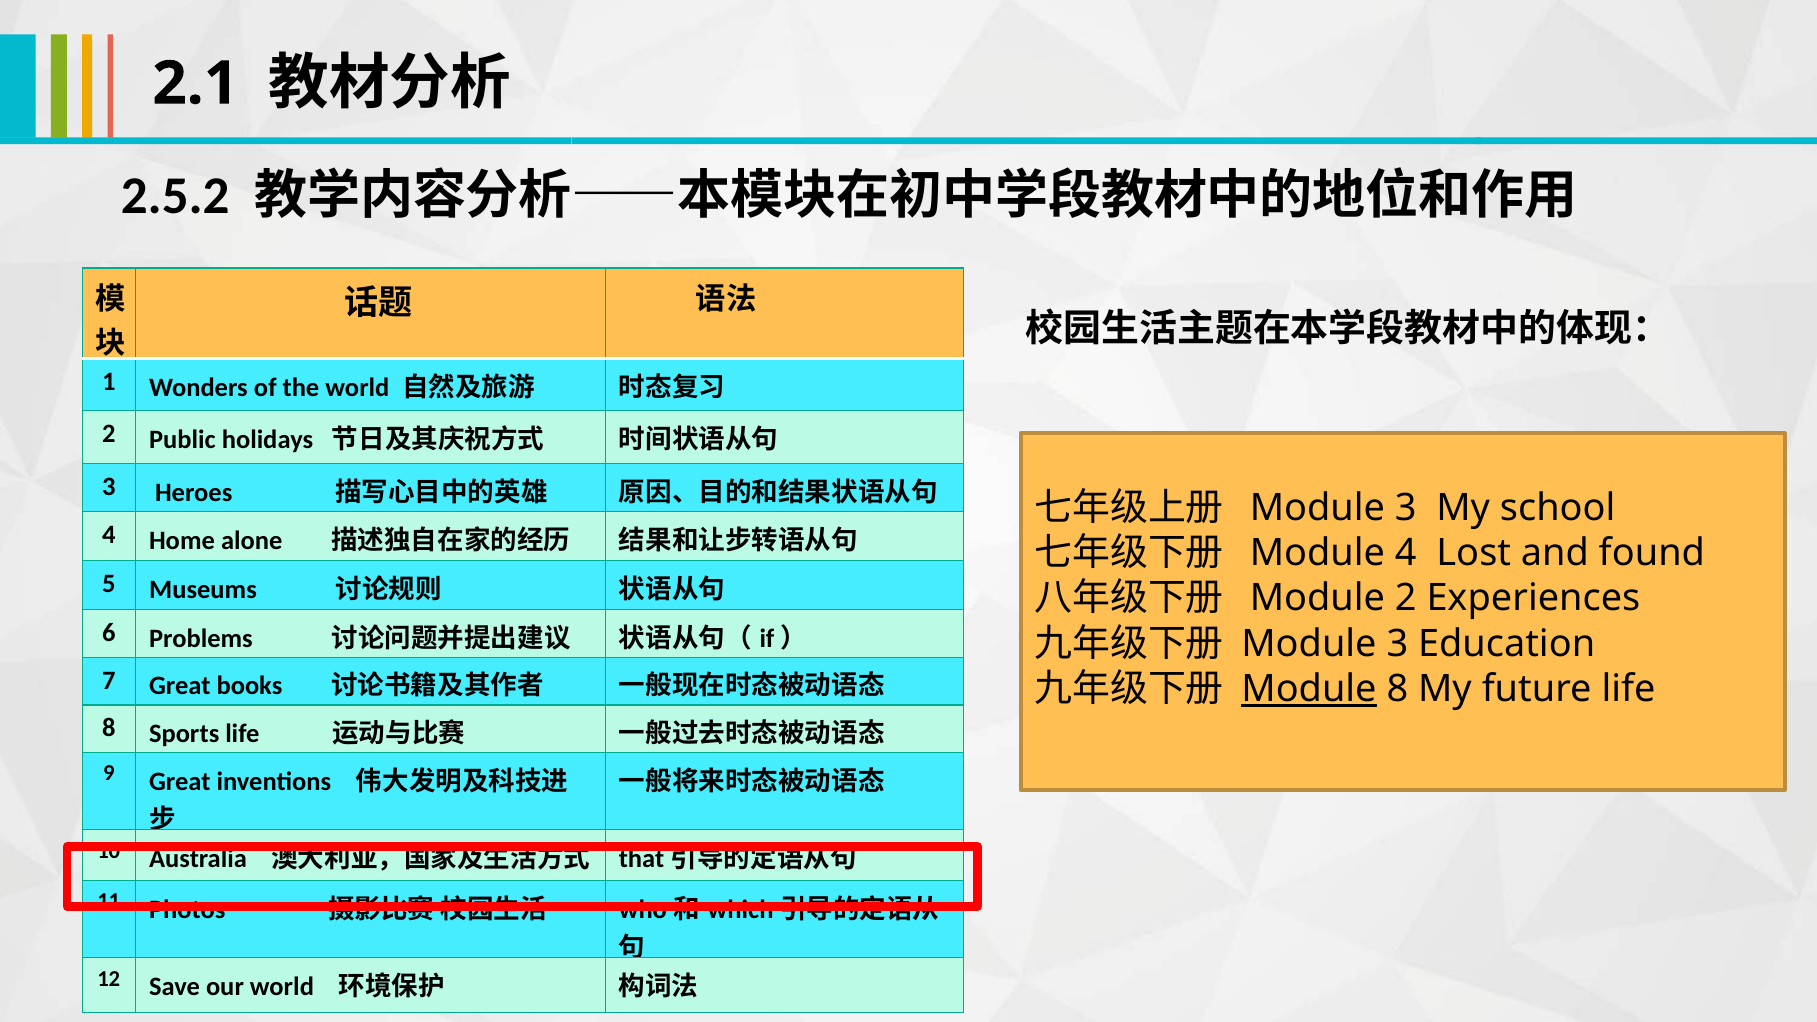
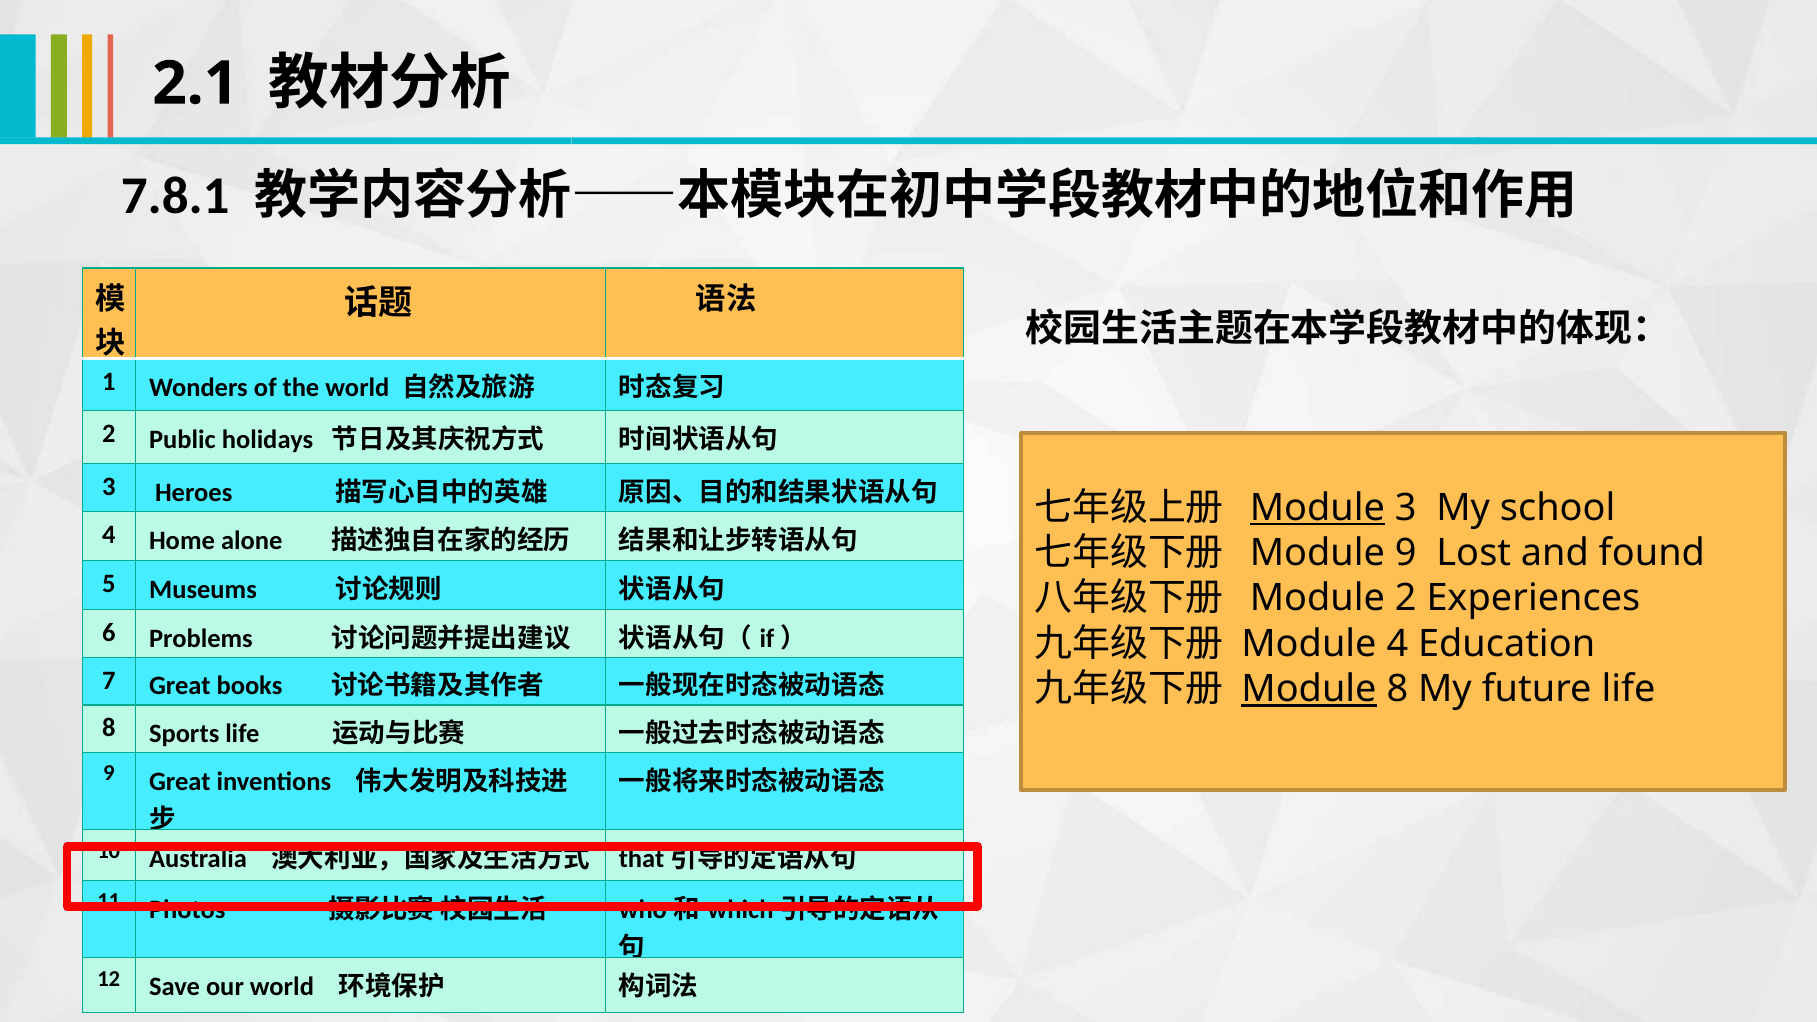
2.5.2: 2.5.2 -> 7.8.1
Module at (1317, 508) underline: none -> present
Module 4: 4 -> 9
3 at (1397, 644): 3 -> 4
